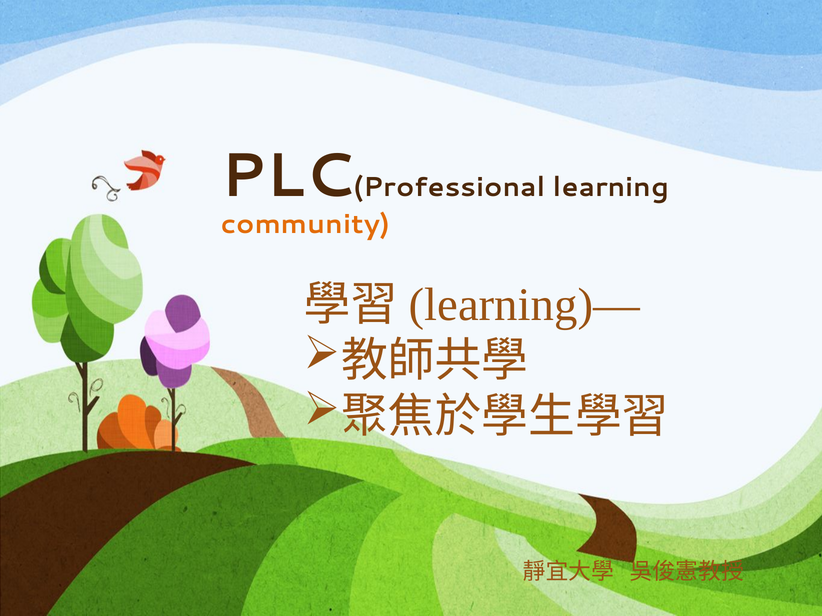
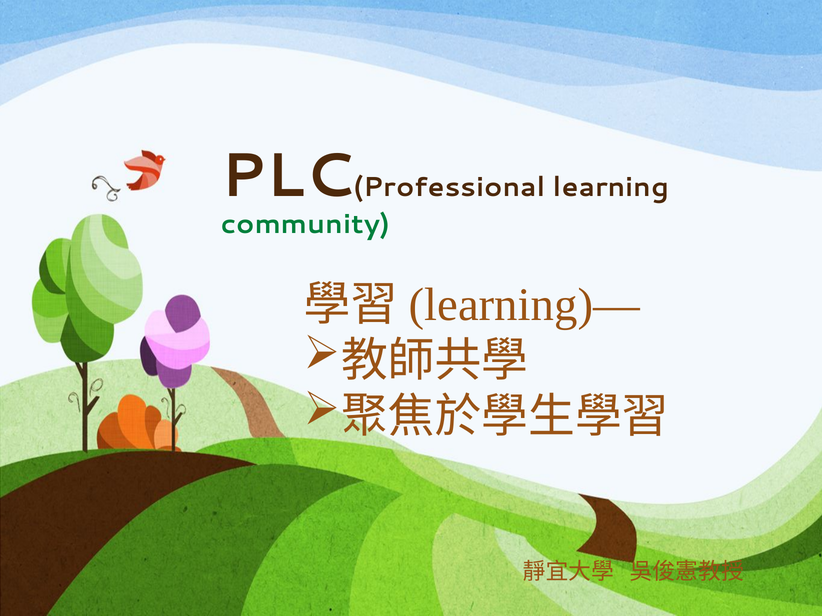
community colour: orange -> green
